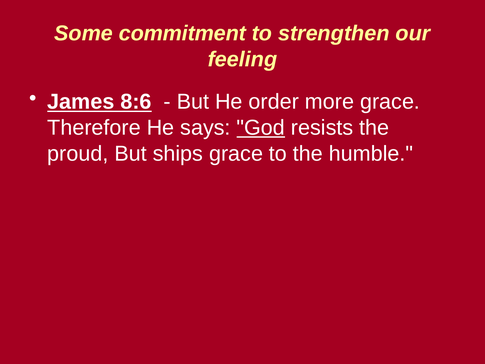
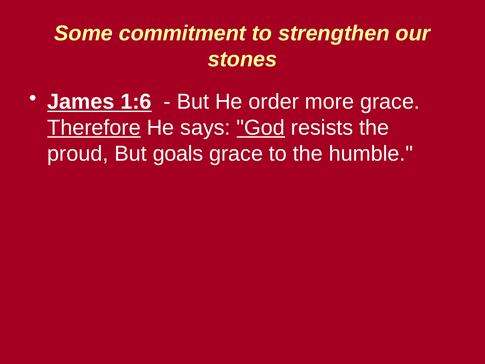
feeling: feeling -> stones
8:6: 8:6 -> 1:6
Therefore underline: none -> present
ships: ships -> goals
